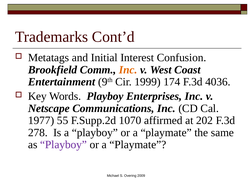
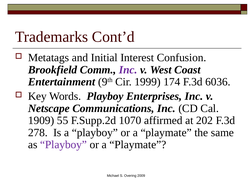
Inc at (128, 70) colour: orange -> purple
4036: 4036 -> 6036
1977: 1977 -> 1909
